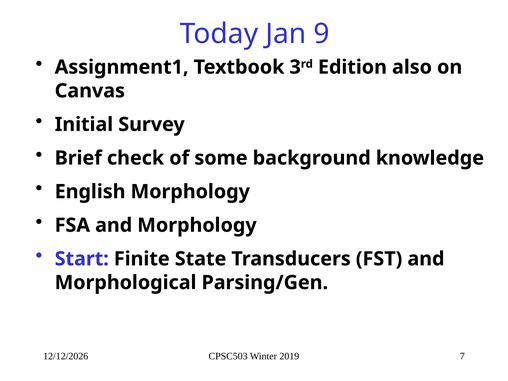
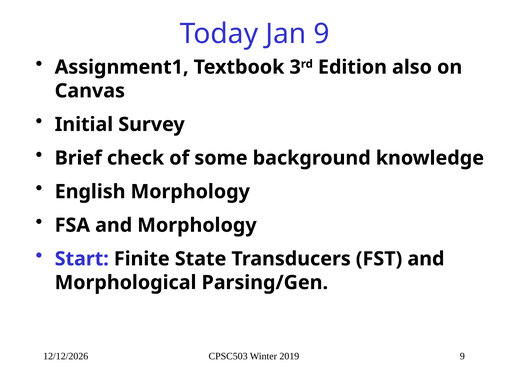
2019 7: 7 -> 9
